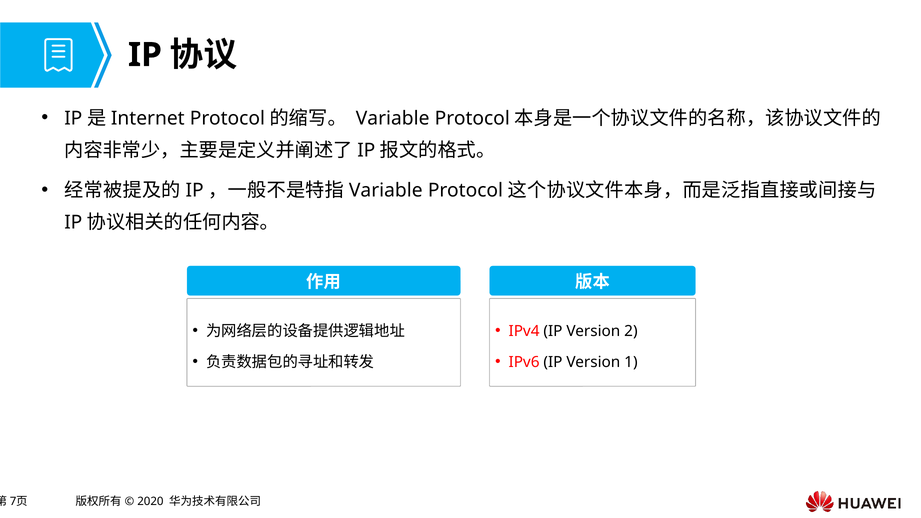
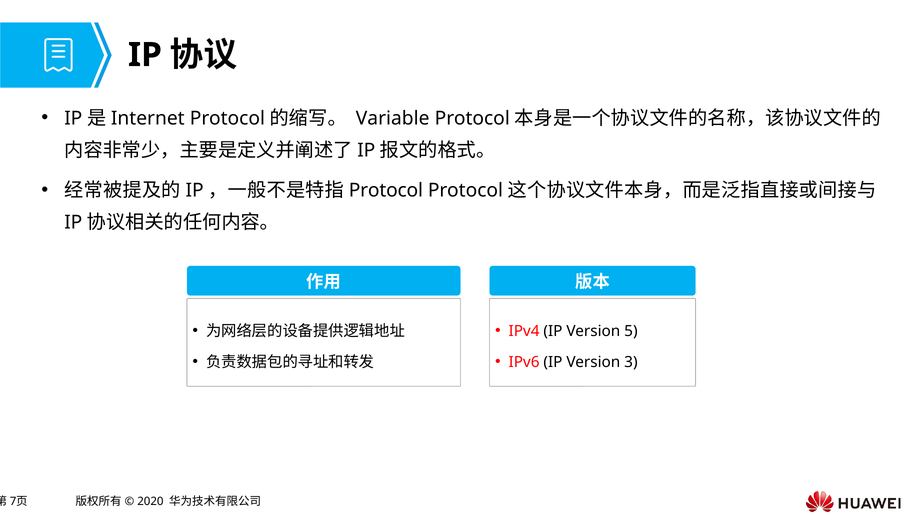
Variable at (386, 190): Variable -> Protocol
2: 2 -> 5
1: 1 -> 3
